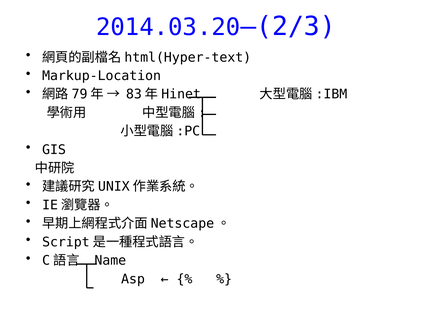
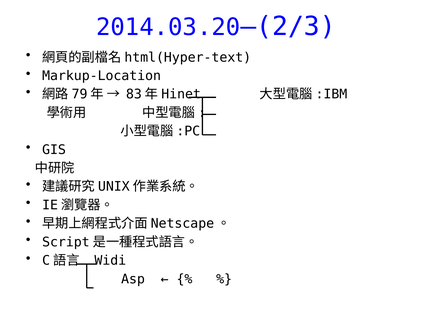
Name: Name -> Widi
